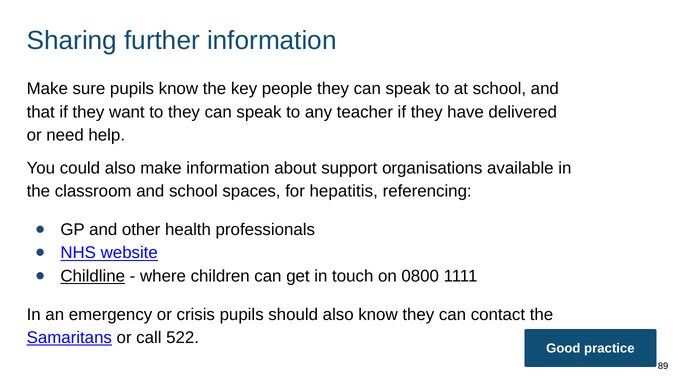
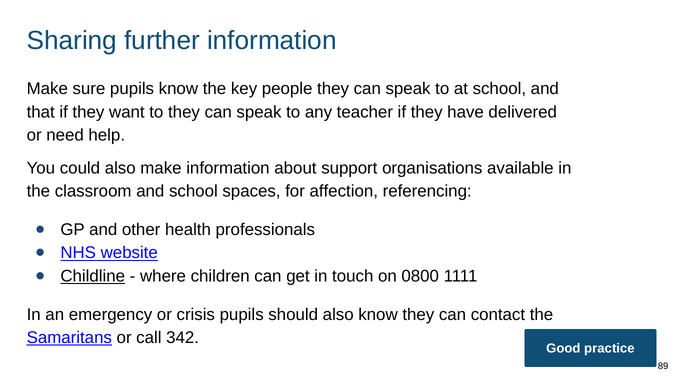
hepatitis: hepatitis -> affection
522: 522 -> 342
